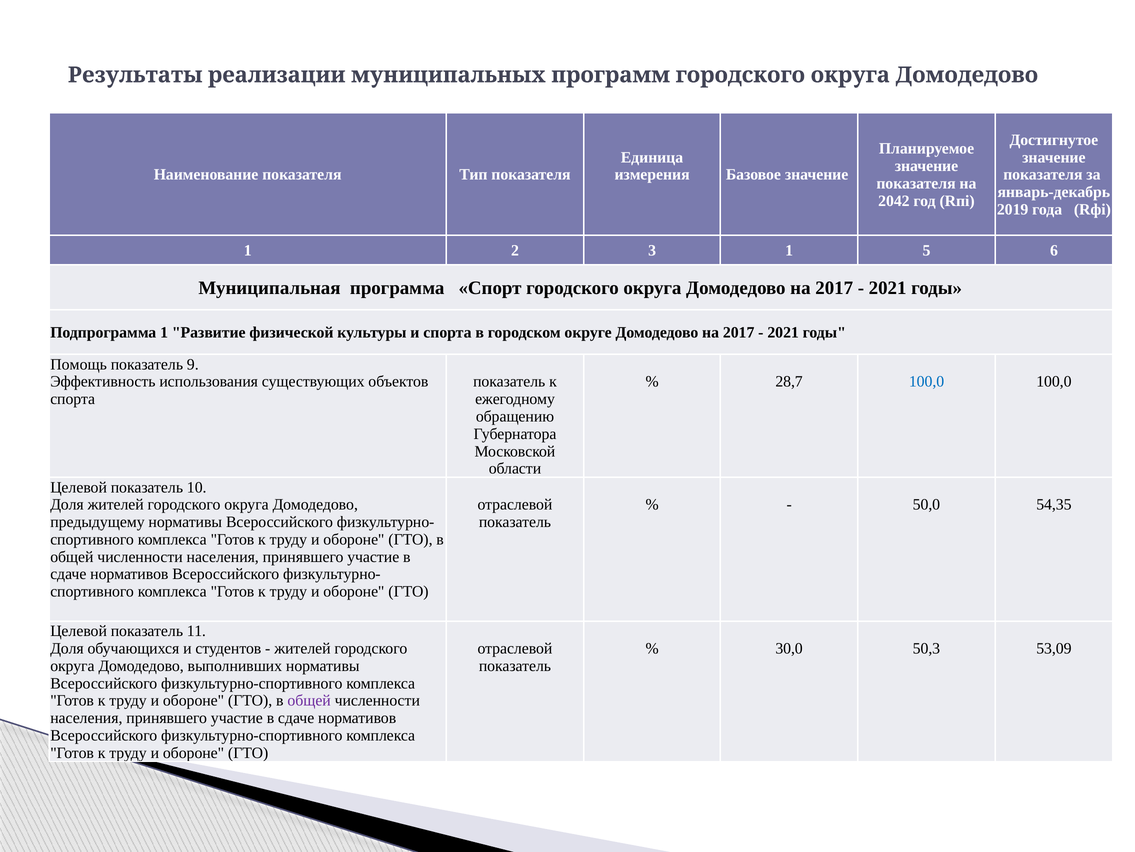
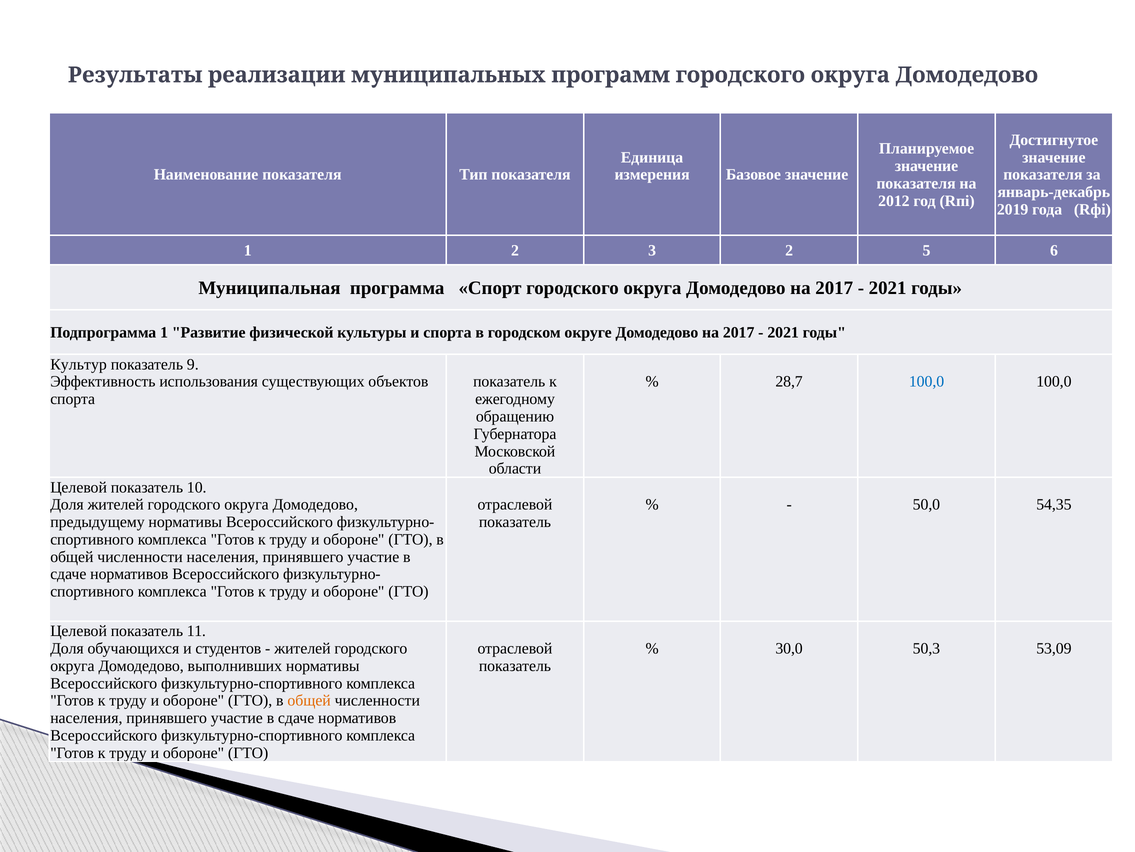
2042: 2042 -> 2012
3 1: 1 -> 2
Помощь: Помощь -> Культур
общей at (309, 700) colour: purple -> orange
